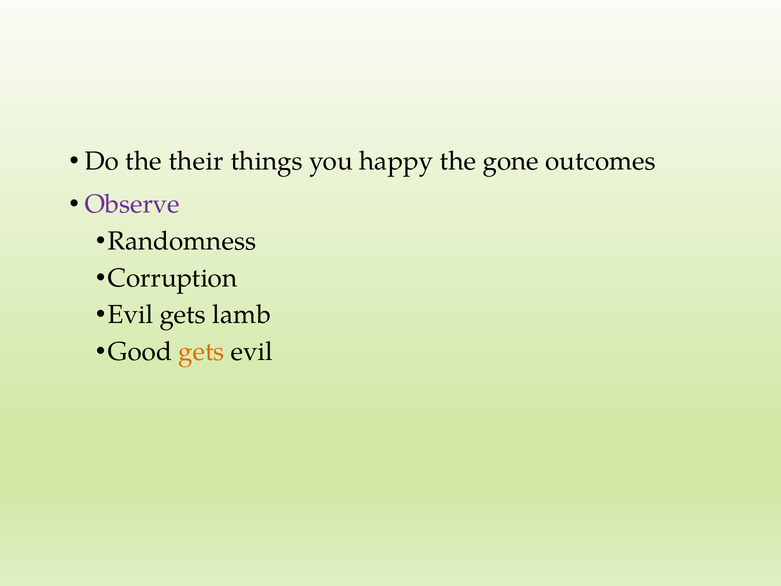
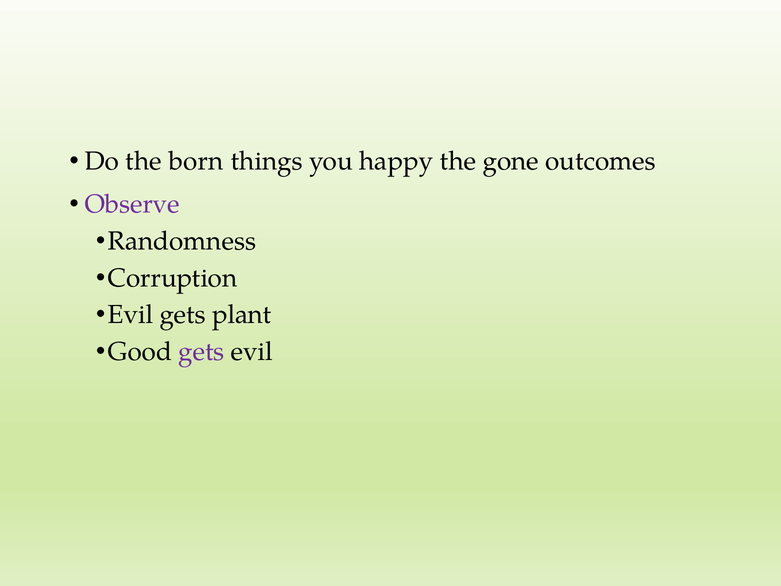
their: their -> born
lamb: lamb -> plant
gets at (201, 352) colour: orange -> purple
